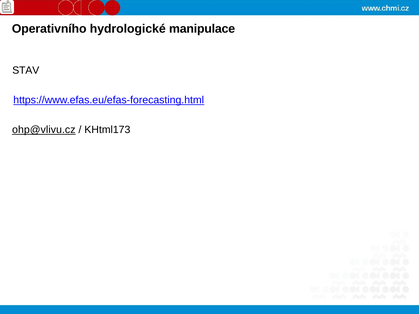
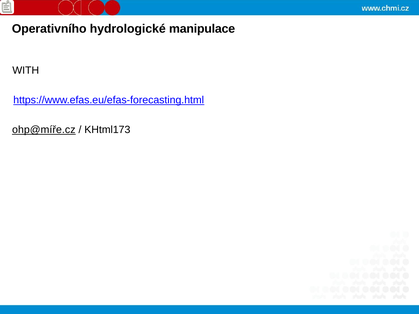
STAV: STAV -> WITH
ohp@vlivu.cz: ohp@vlivu.cz -> ohp@míře.cz
